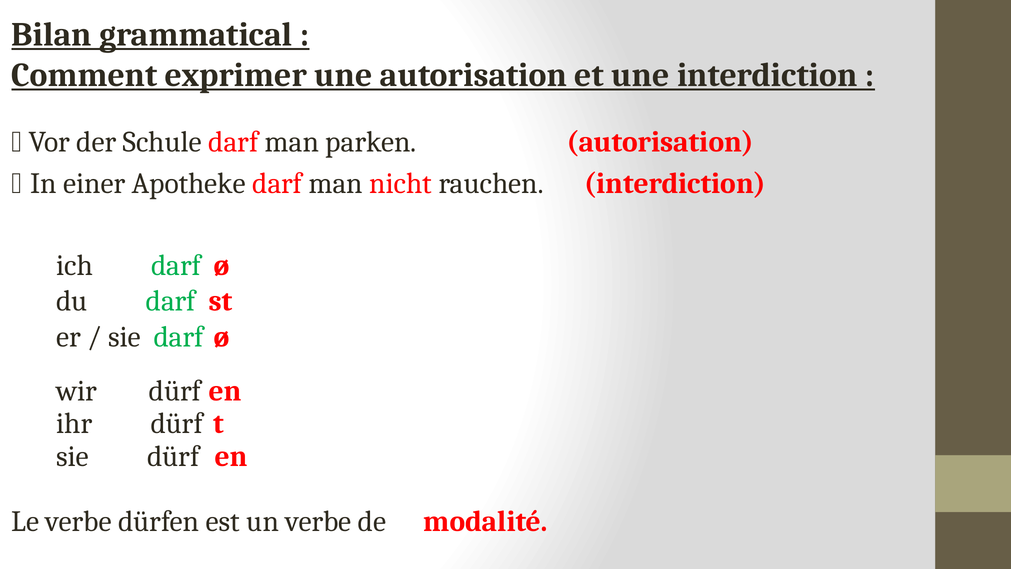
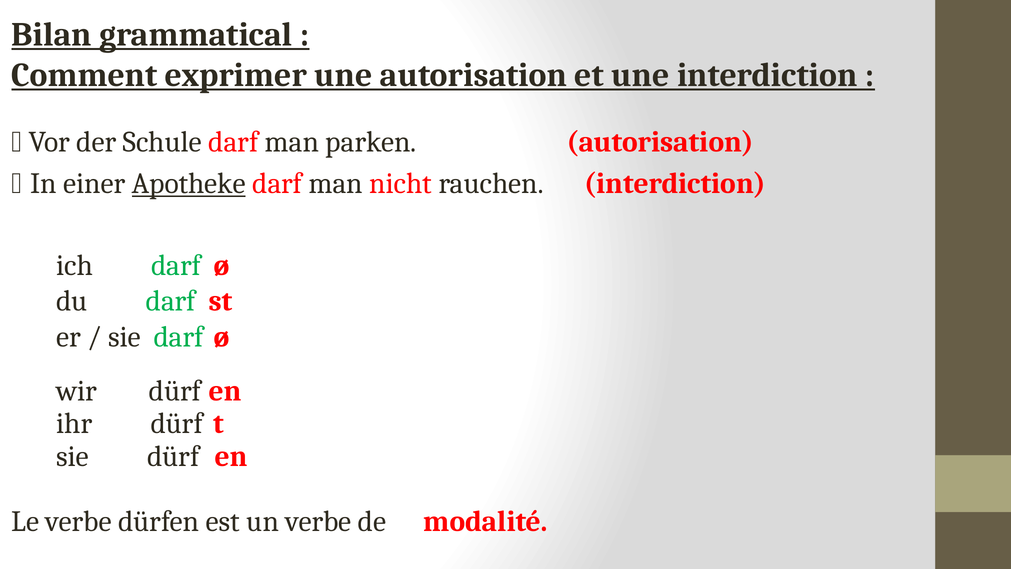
Apotheke underline: none -> present
